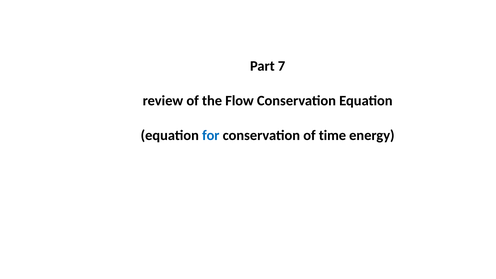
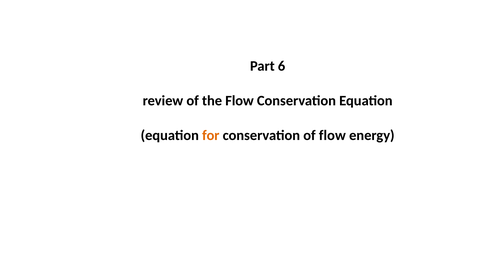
7: 7 -> 6
for colour: blue -> orange
of time: time -> flow
